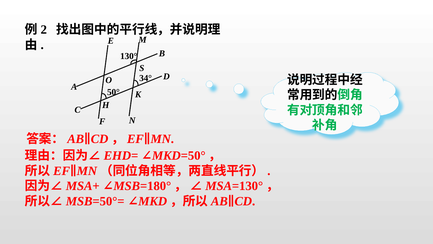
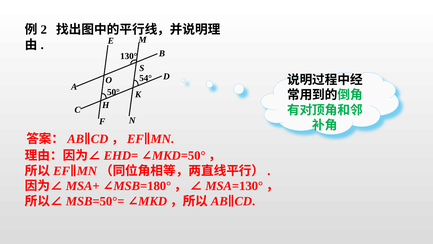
34°: 34° -> 54°
